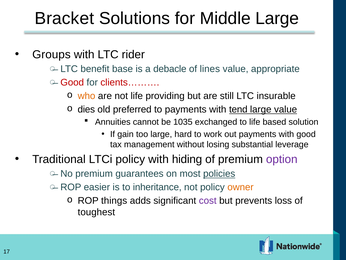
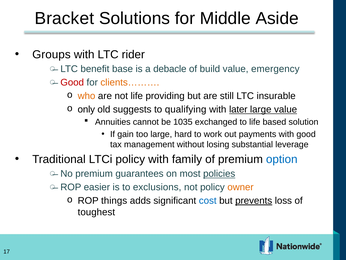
Middle Large: Large -> Aside
lines: lines -> build
appropriate: appropriate -> emergency
clients……… colour: red -> orange
dies: dies -> only
preferred: preferred -> suggests
to payments: payments -> qualifying
tend: tend -> later
hiding: hiding -> family
option colour: purple -> blue
inheritance: inheritance -> exclusions
cost colour: purple -> blue
prevents underline: none -> present
